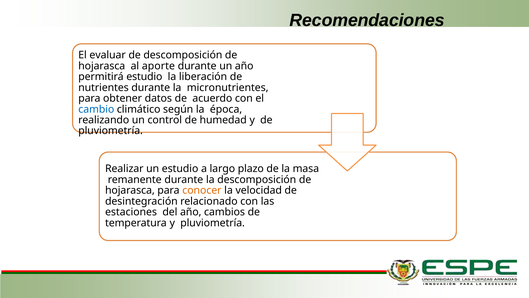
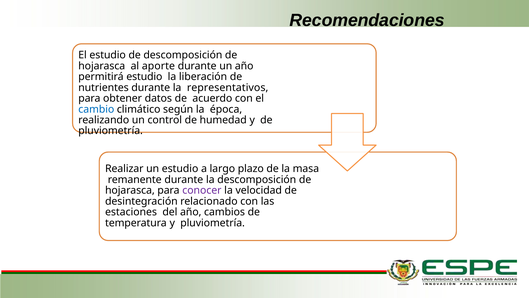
El evaluar: evaluar -> estudio
micronutrientes: micronutrientes -> representativos
conocer colour: orange -> purple
